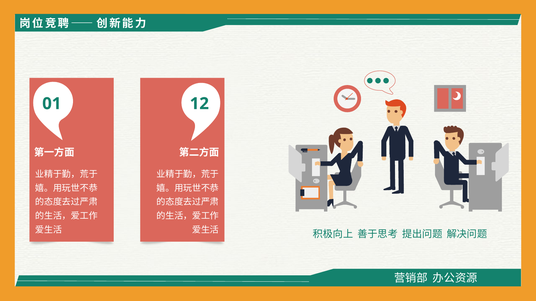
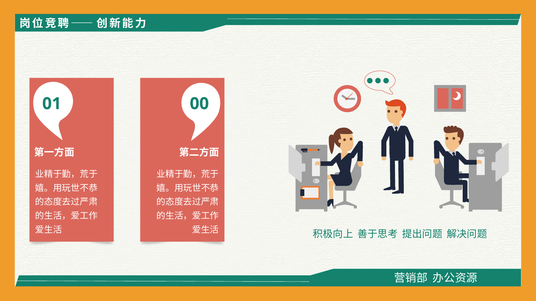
12: 12 -> 00
